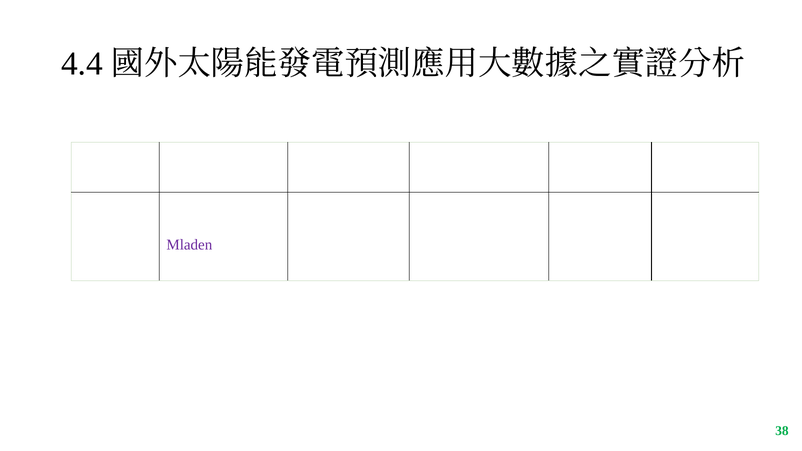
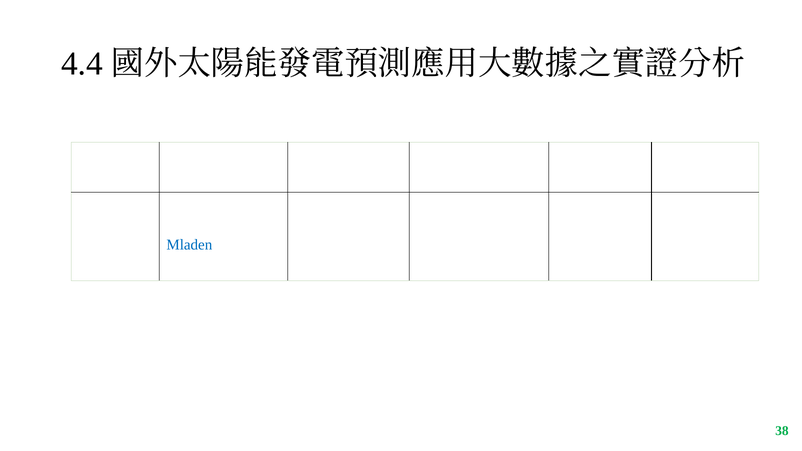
Mladen colour: purple -> blue
